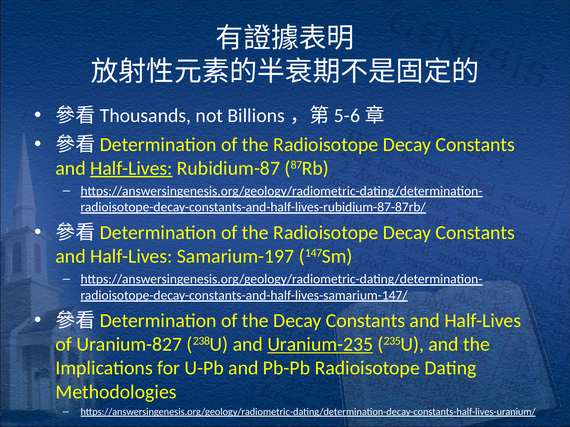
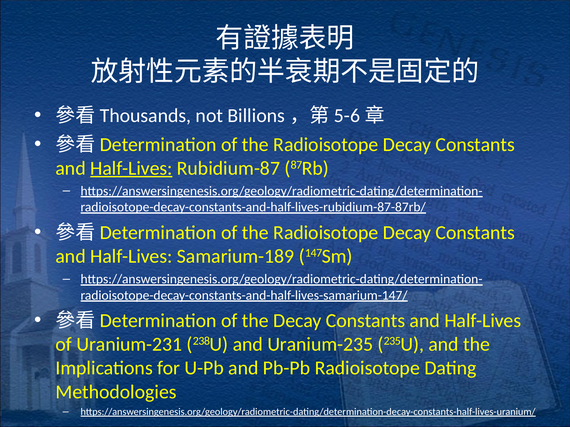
Samarium-197: Samarium-197 -> Samarium-189
Uranium-827: Uranium-827 -> Uranium-231
Uranium-235 underline: present -> none
